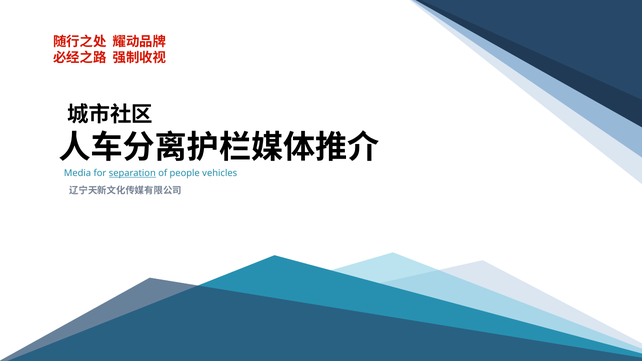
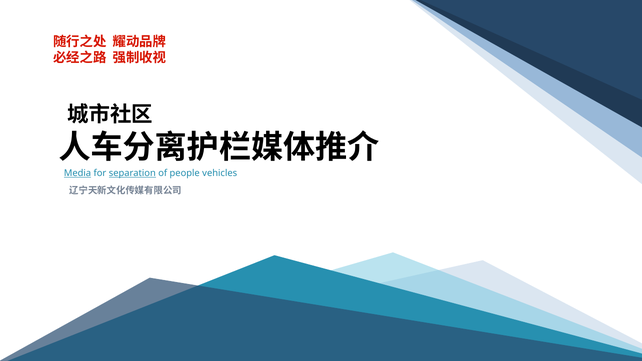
Media underline: none -> present
